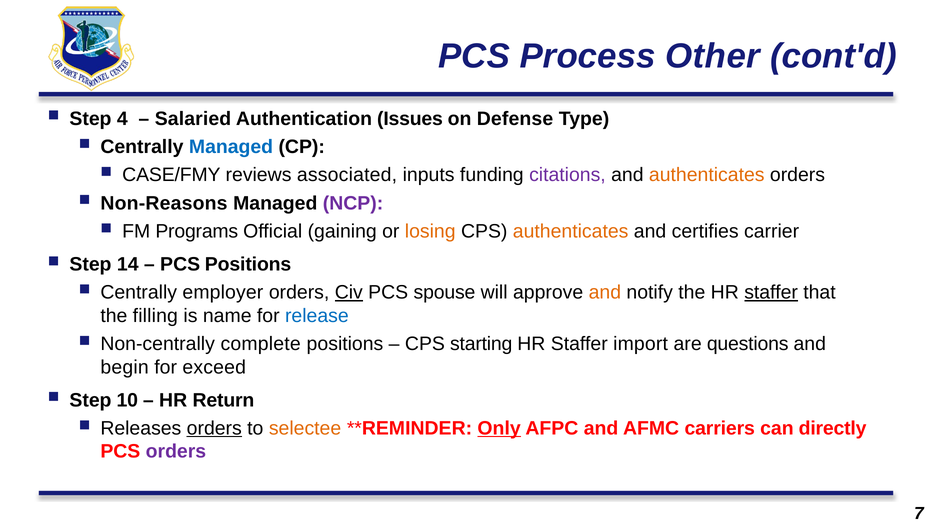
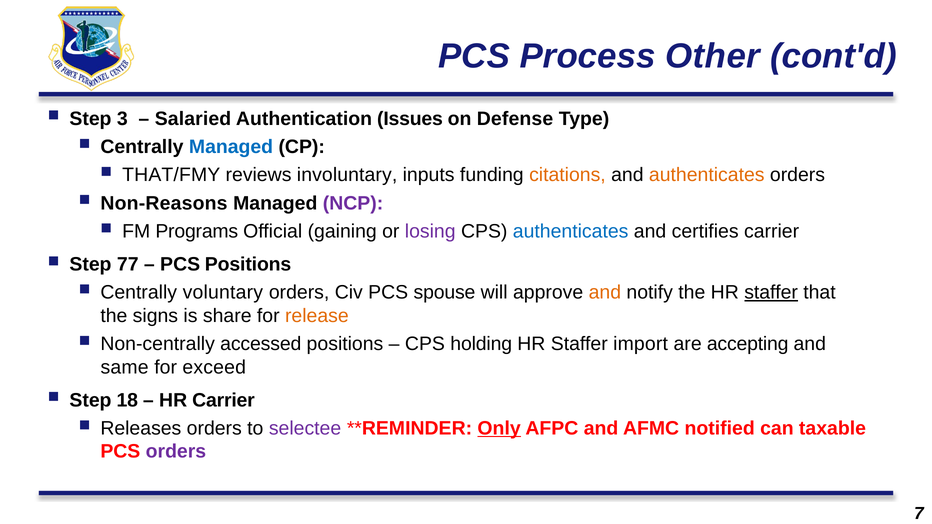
4: 4 -> 3
CASE/FMY: CASE/FMY -> THAT/FMY
associated: associated -> involuntary
citations colour: purple -> orange
losing colour: orange -> purple
authenticates at (571, 231) colour: orange -> blue
14: 14 -> 77
employer: employer -> voluntary
Civ underline: present -> none
filling: filling -> signs
name: name -> share
release colour: blue -> orange
complete: complete -> accessed
starting: starting -> holding
questions: questions -> accepting
begin: begin -> same
10: 10 -> 18
HR Return: Return -> Carrier
orders at (214, 428) underline: present -> none
selectee colour: orange -> purple
carriers: carriers -> notified
directly: directly -> taxable
